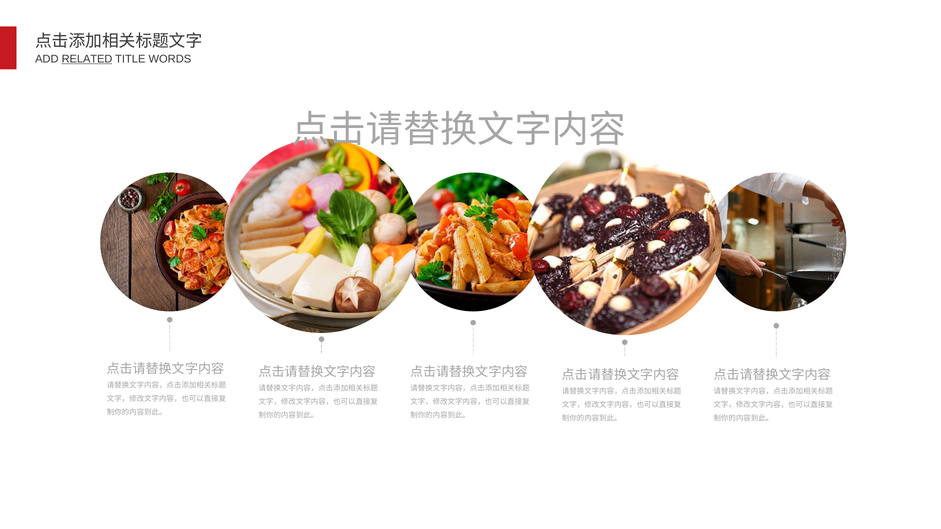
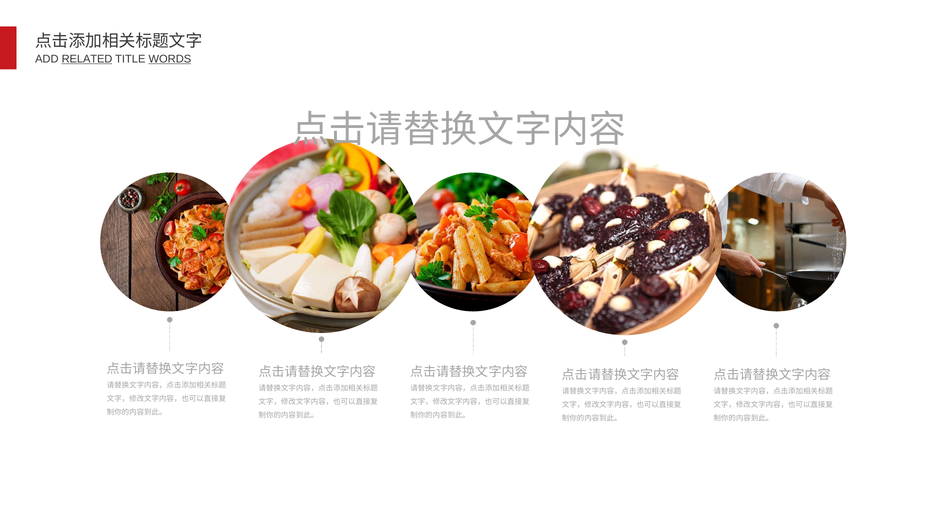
WORDS underline: none -> present
